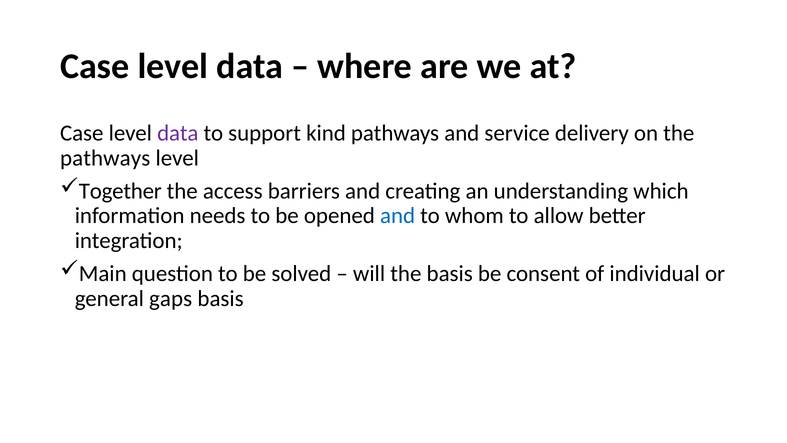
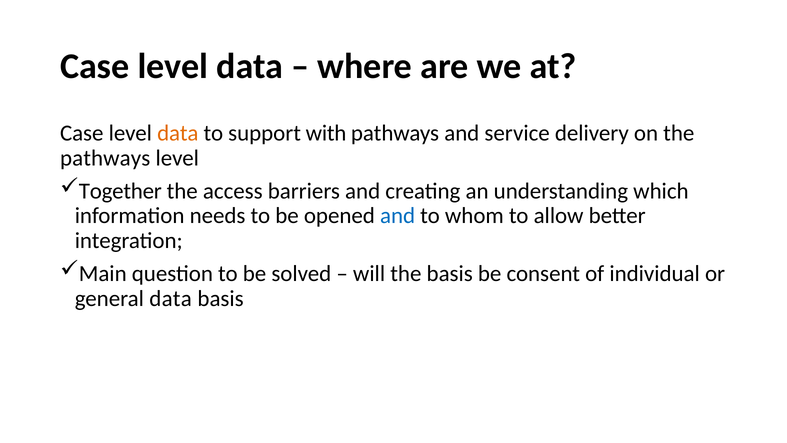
data at (178, 133) colour: purple -> orange
kind: kind -> with
general gaps: gaps -> data
